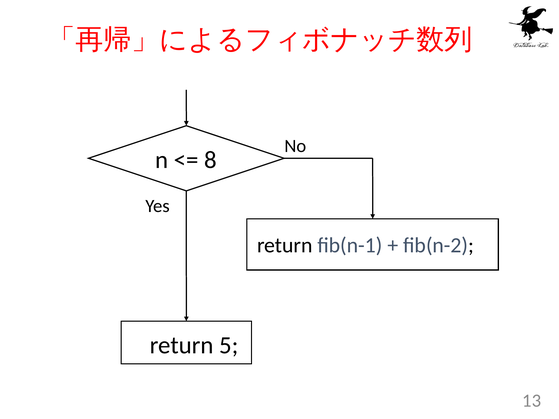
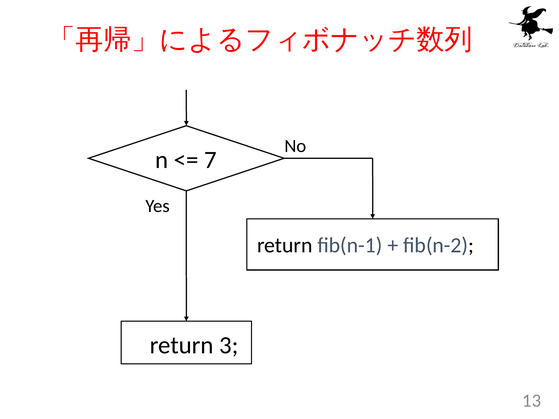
8: 8 -> 7
5: 5 -> 3
